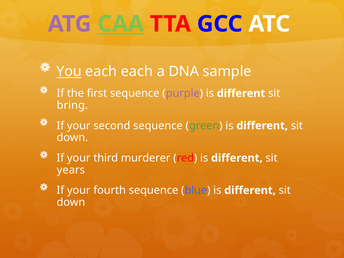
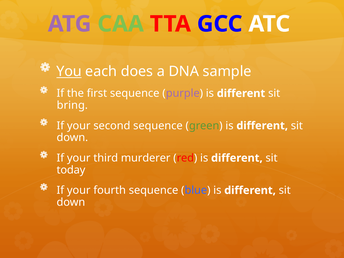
CAA underline: present -> none
each each: each -> does
years: years -> today
